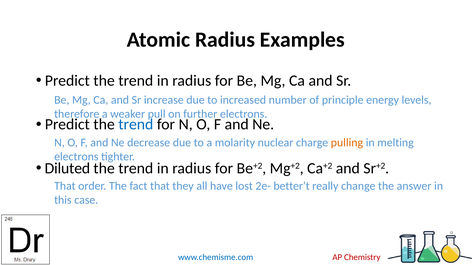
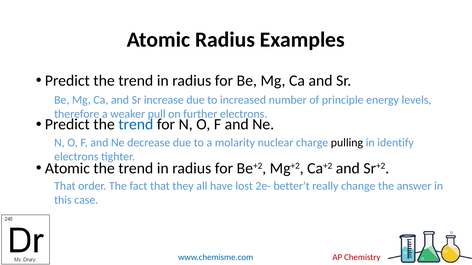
pulling colour: orange -> black
melting: melting -> identify
Diluted at (67, 169): Diluted -> Atomic
